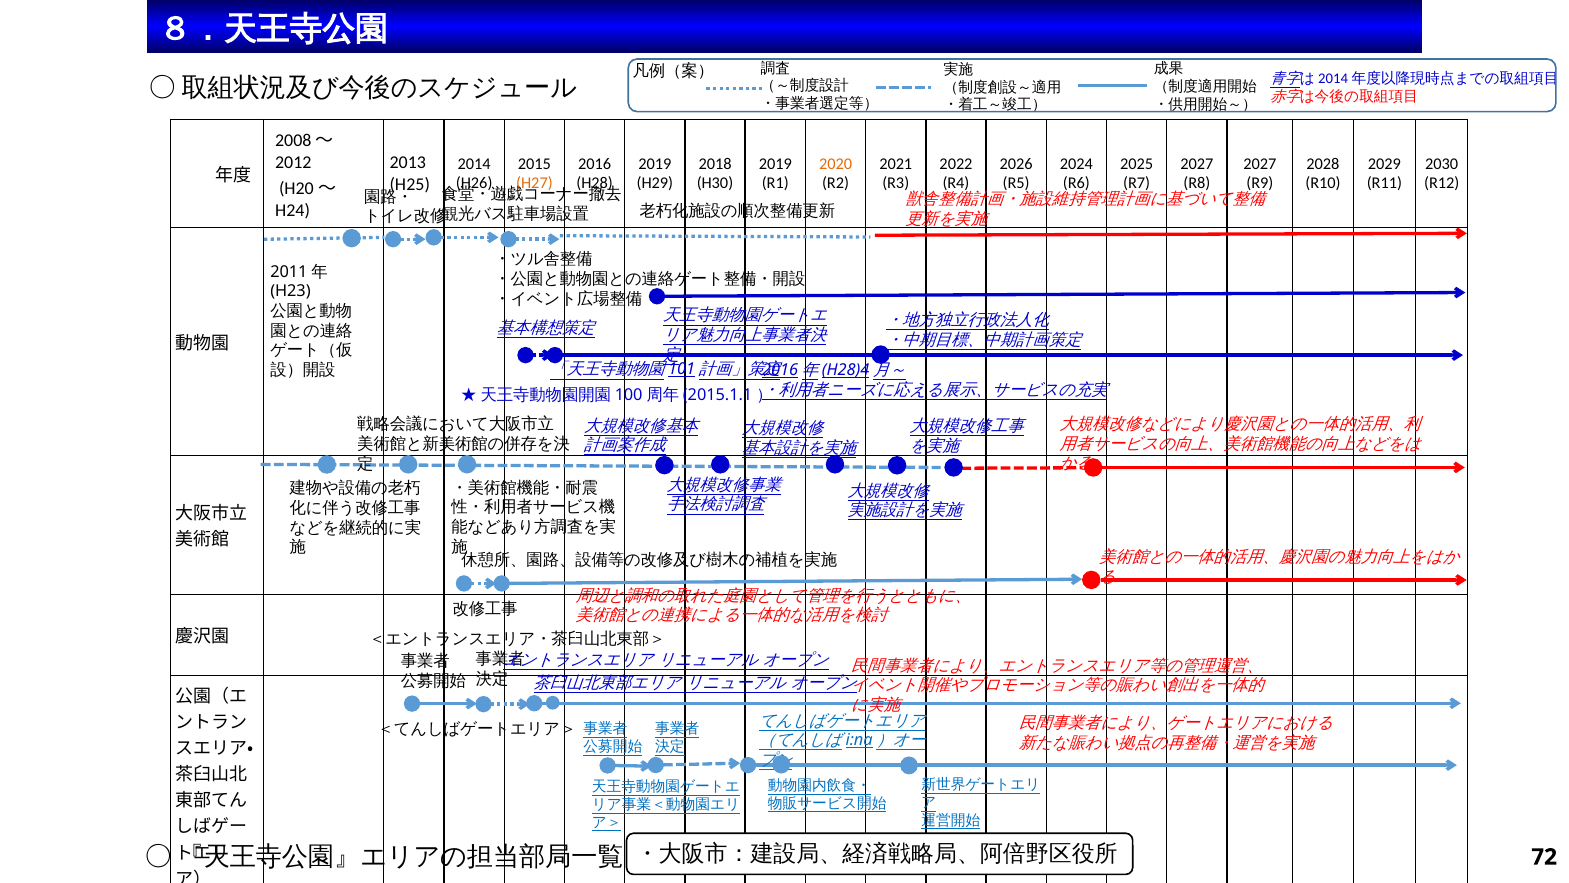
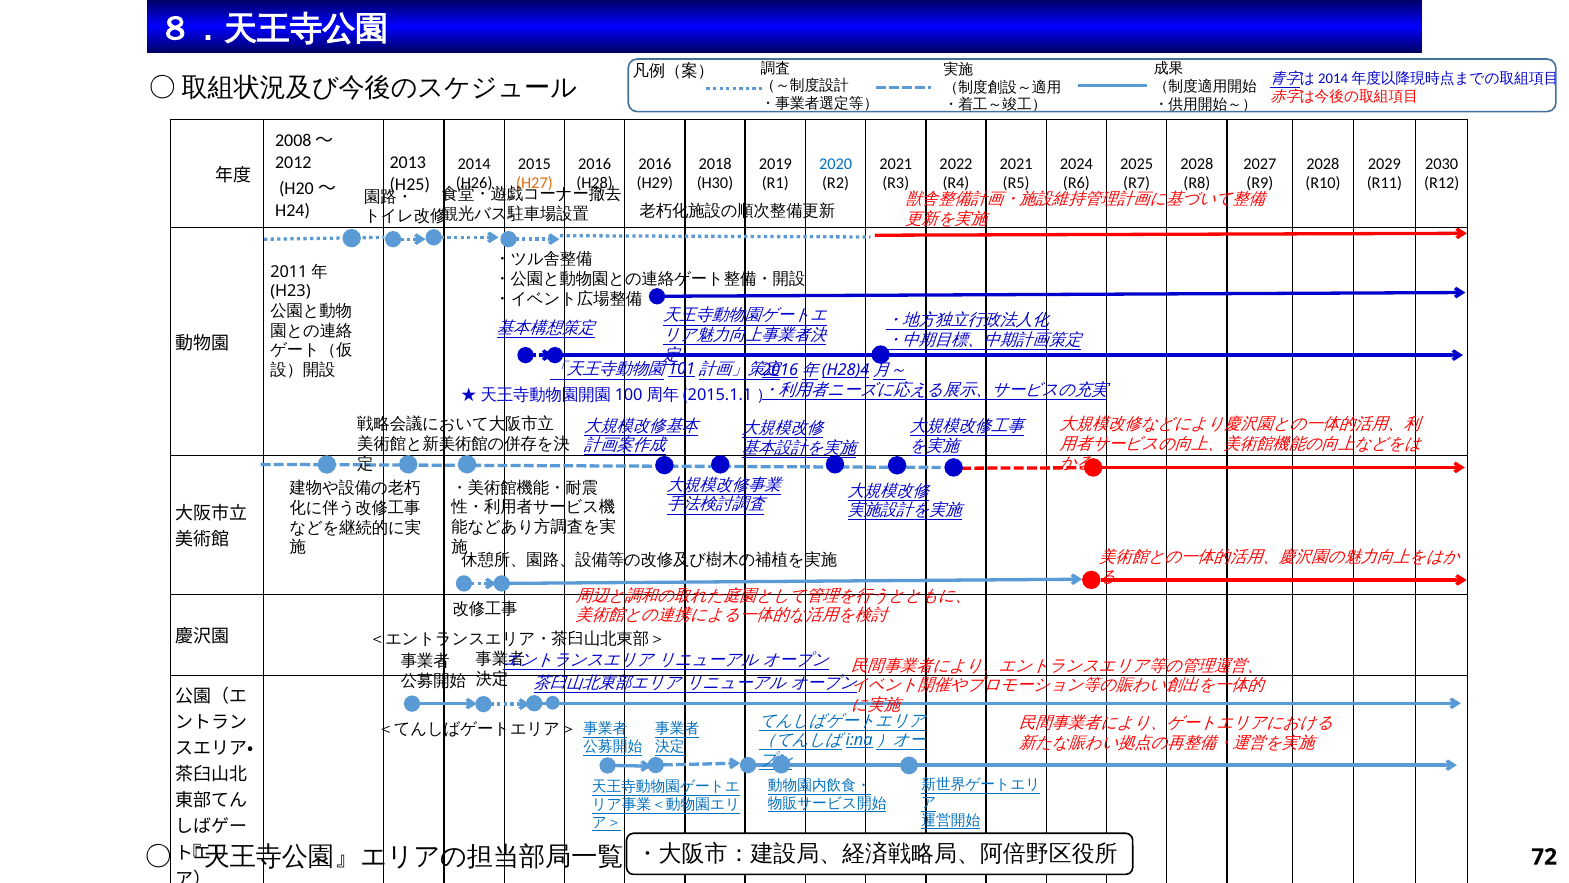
2019 at (655, 164): 2019 -> 2016
2020 colour: orange -> blue
2026 at (1016, 164): 2026 -> 2021
2027 at (1197, 164): 2027 -> 2028
